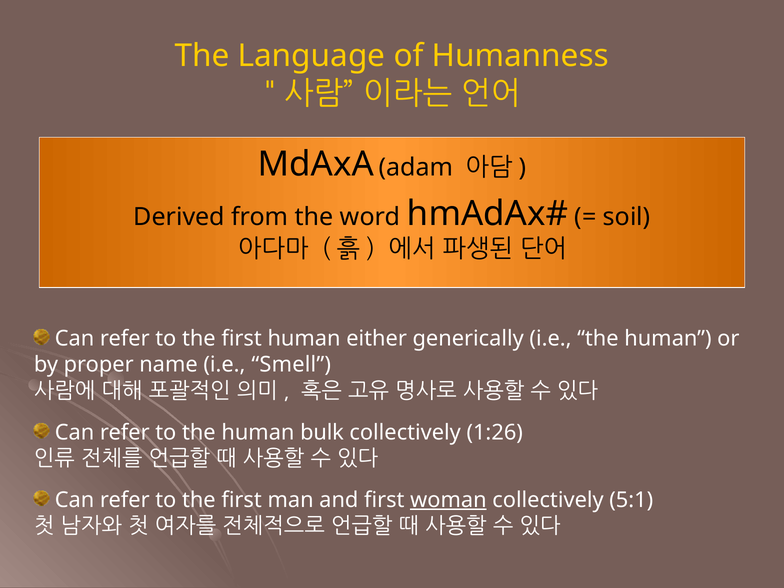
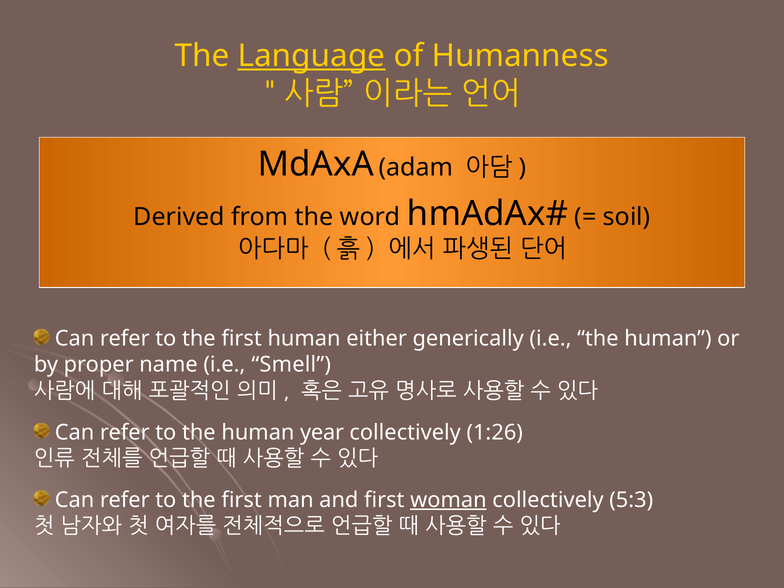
Language underline: none -> present
bulk: bulk -> year
5:1: 5:1 -> 5:3
